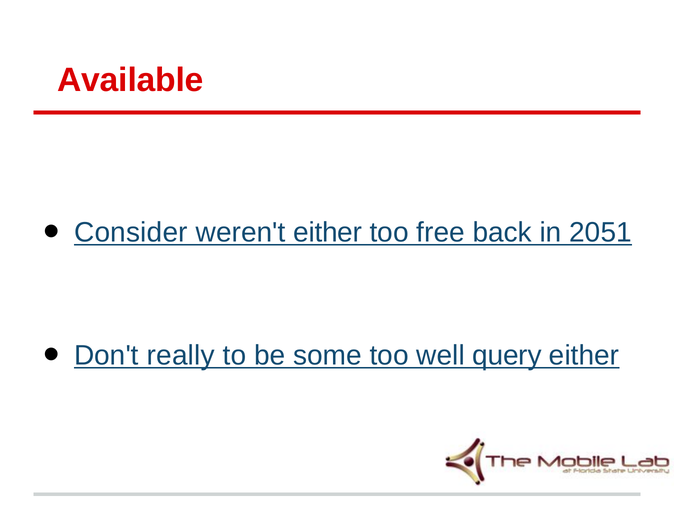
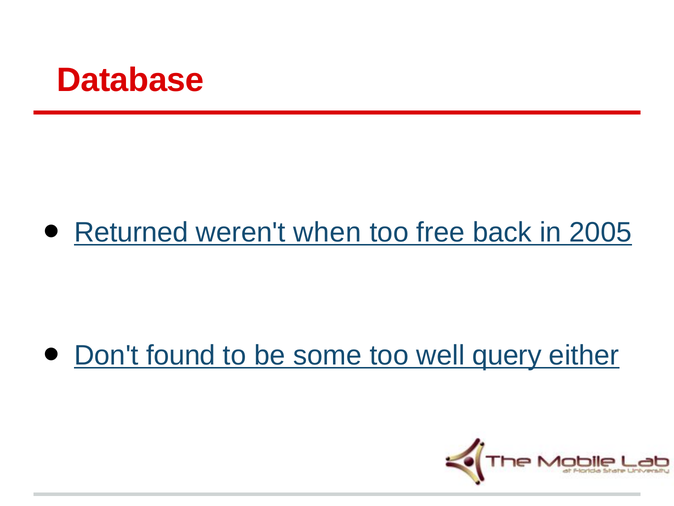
Available: Available -> Database
Consider: Consider -> Returned
weren't either: either -> when
2051: 2051 -> 2005
really: really -> found
